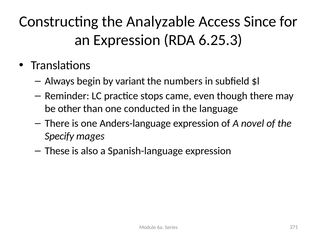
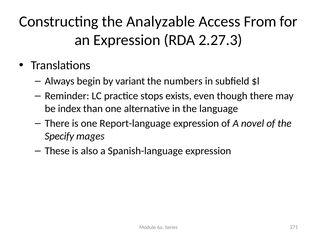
Since: Since -> From
6.25.3: 6.25.3 -> 2.27.3
came: came -> exists
other: other -> index
conducted: conducted -> alternative
Anders-language: Anders-language -> Report-language
